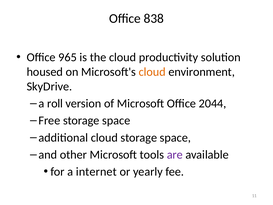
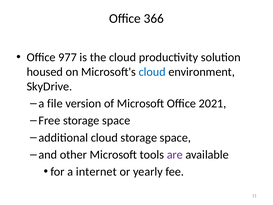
838: 838 -> 366
965: 965 -> 977
cloud at (152, 72) colour: orange -> blue
roll: roll -> file
2044: 2044 -> 2021
